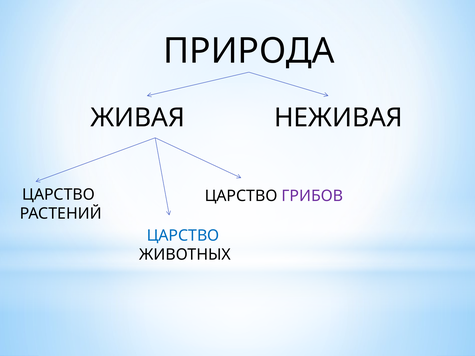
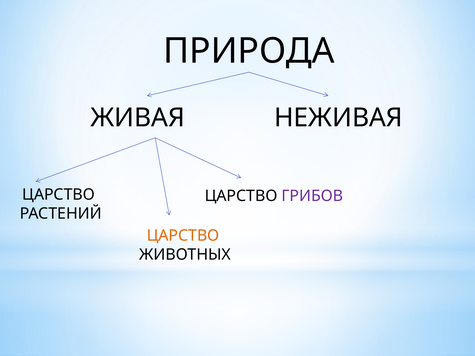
ЦАРСТВО at (183, 236) colour: blue -> orange
